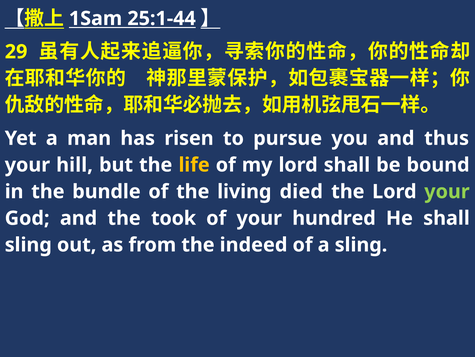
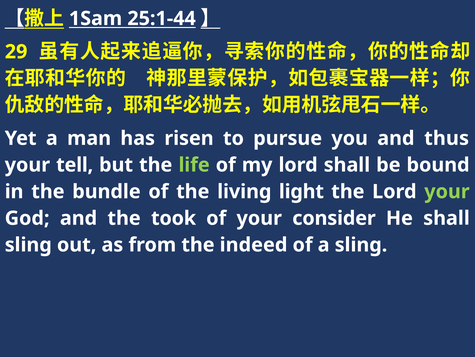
hill: hill -> tell
life colour: yellow -> light green
died: died -> light
hundred: hundred -> consider
